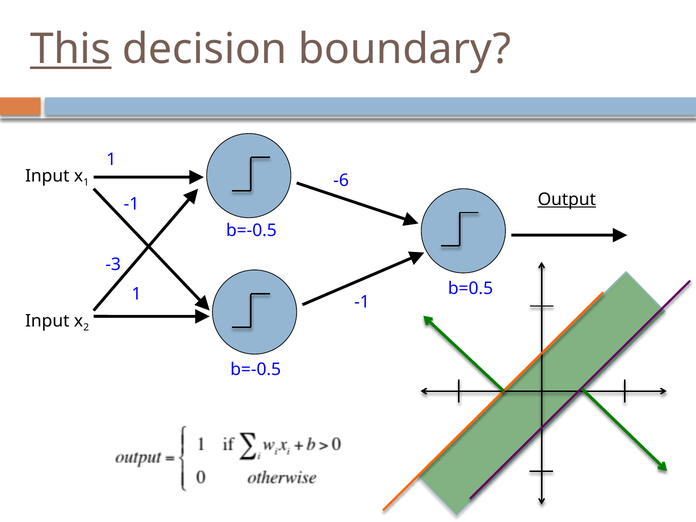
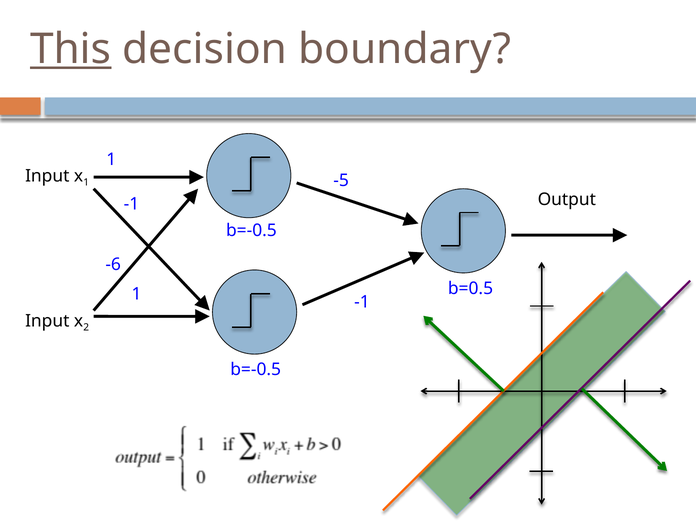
-6: -6 -> -5
Output underline: present -> none
-3: -3 -> -6
